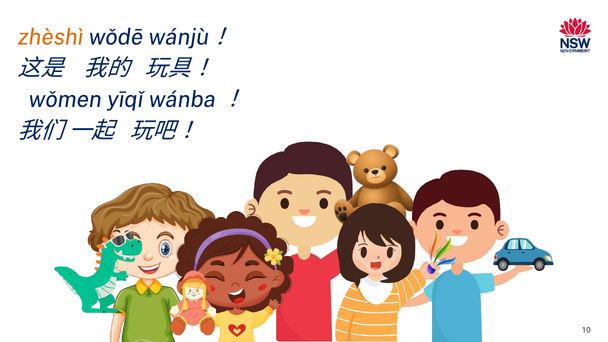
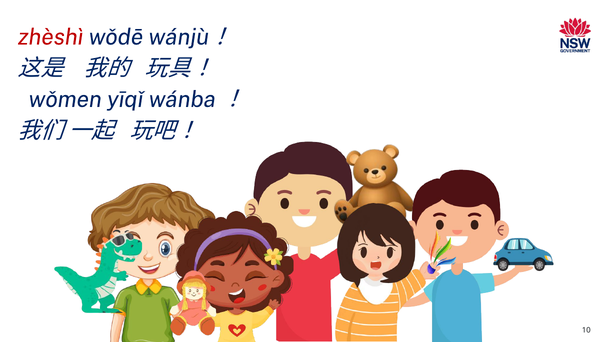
zhèshì colour: orange -> red
